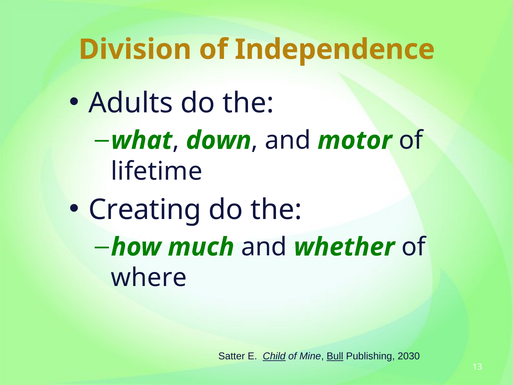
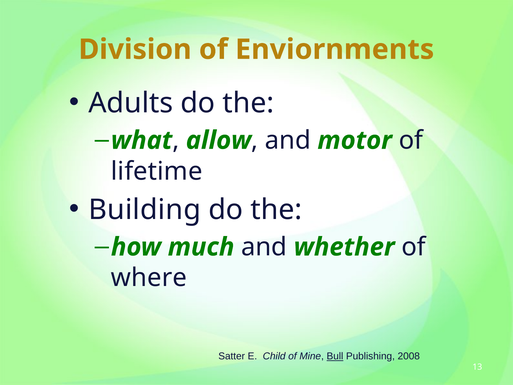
Independence: Independence -> Enviornments
down: down -> allow
Creating: Creating -> Building
Child underline: present -> none
2030: 2030 -> 2008
